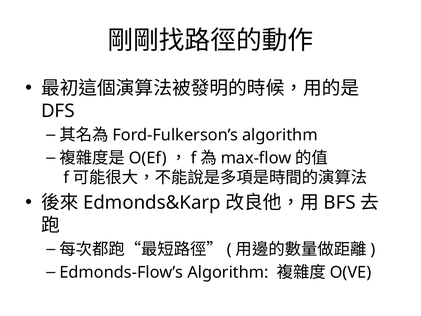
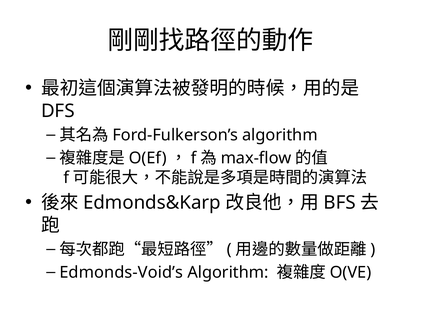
Edmonds-Flow’s: Edmonds-Flow’s -> Edmonds-Void’s
